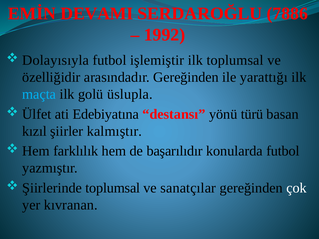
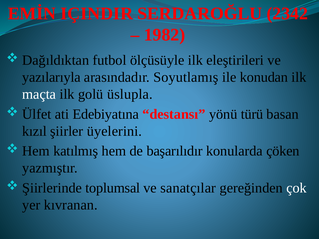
DEVAMI: DEVAMI -> IÇINDIR
7886: 7886 -> 2342
1992: 1992 -> 1982
Dolayısıyla: Dolayısıyla -> Dağıldıktan
işlemiştir: işlemiştir -> ölçüsüyle
ilk toplumsal: toplumsal -> eleştirileri
özelliğidir: özelliğidir -> yazılarıyla
arasındadır Gereğinden: Gereğinden -> Soyutlamış
yarattığı: yarattığı -> konudan
maçta colour: light blue -> white
kalmıştır: kalmıştır -> üyelerini
farklılık: farklılık -> katılmış
konularda futbol: futbol -> çöken
